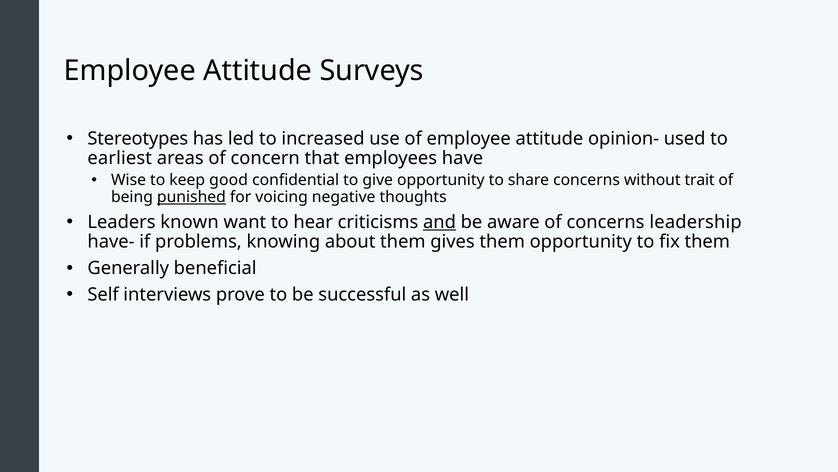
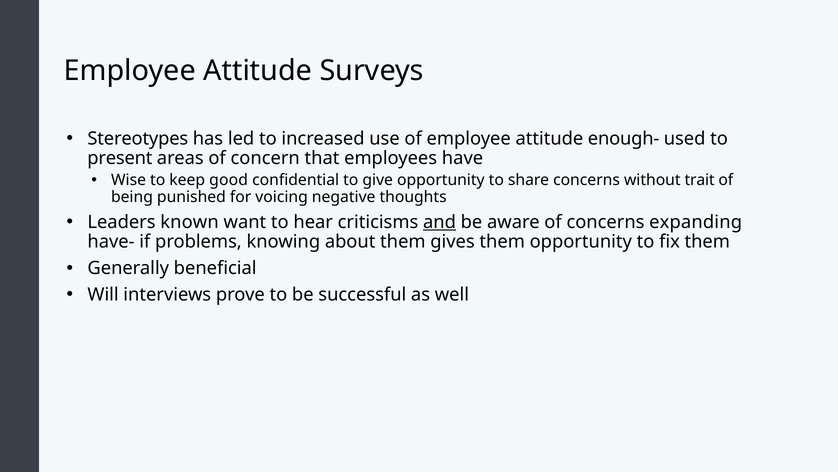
opinion-: opinion- -> enough-
earliest: earliest -> present
punished underline: present -> none
leadership: leadership -> expanding
Self: Self -> Will
